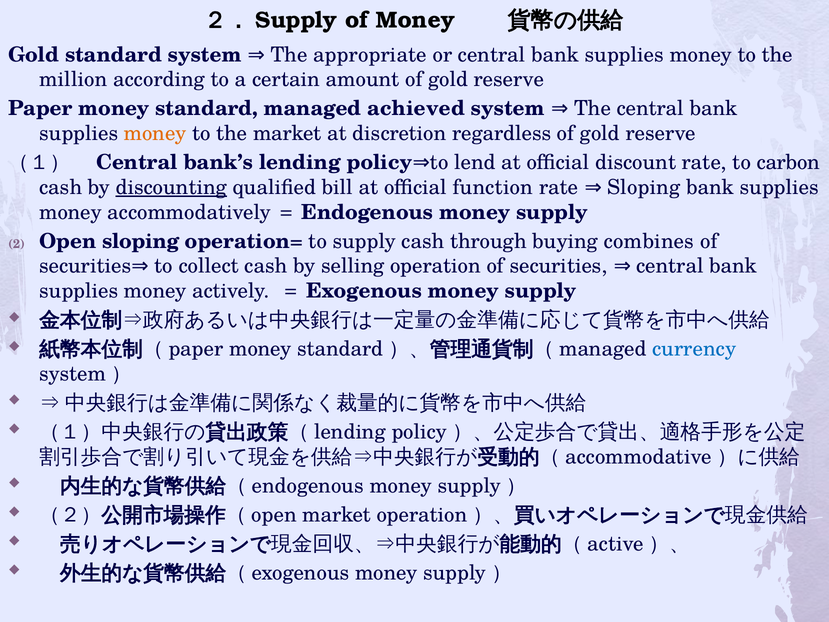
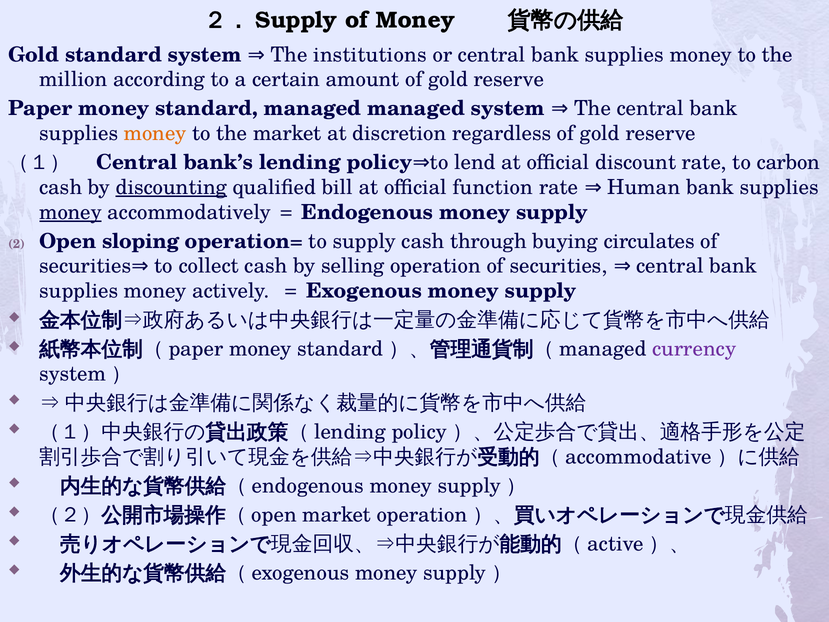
appropriate: appropriate -> institutions
managed achieved: achieved -> managed
rate Sloping: Sloping -> Human
money at (71, 212) underline: none -> present
combines: combines -> circulates
currency colour: blue -> purple
